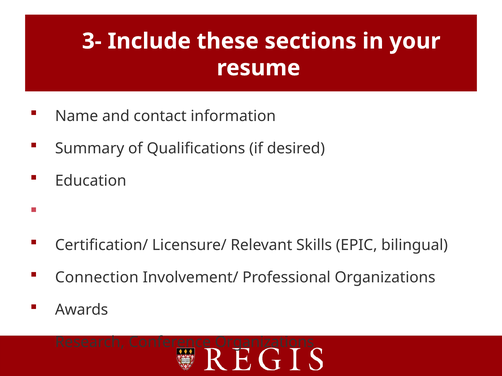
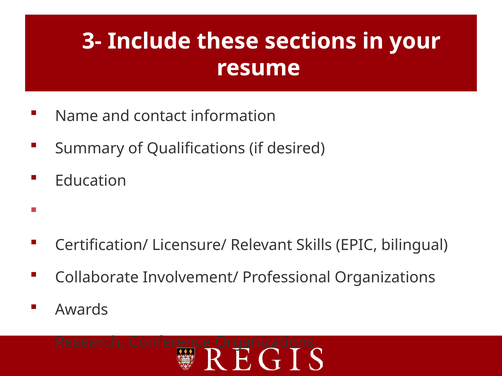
Connection: Connection -> Collaborate
